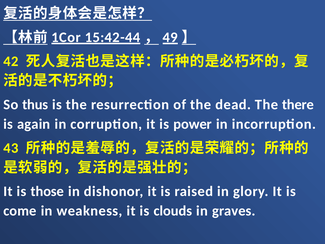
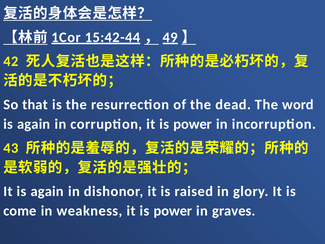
thus: thus -> that
there: there -> word
It is those: those -> again
weakness it is clouds: clouds -> power
